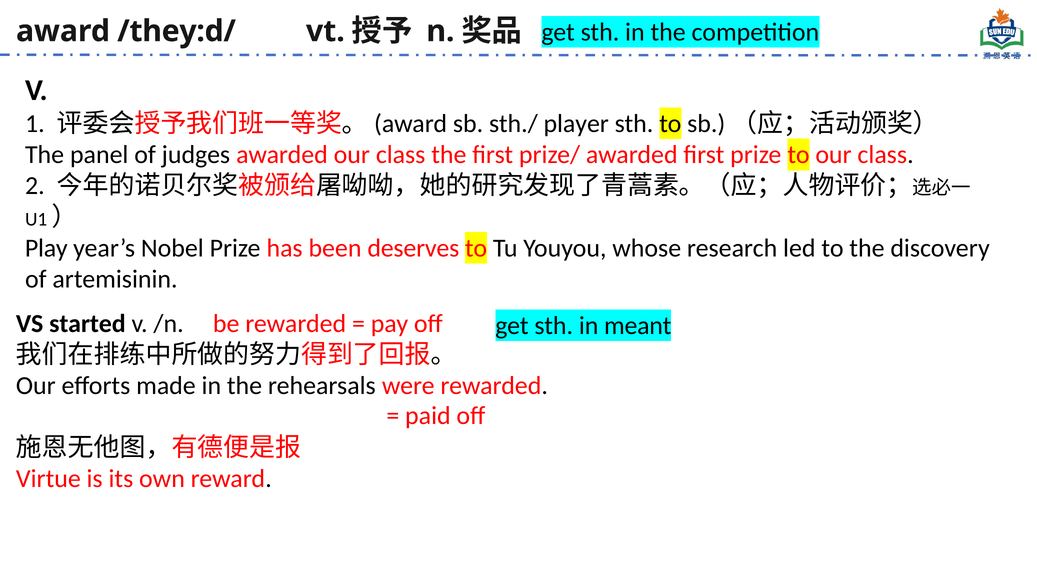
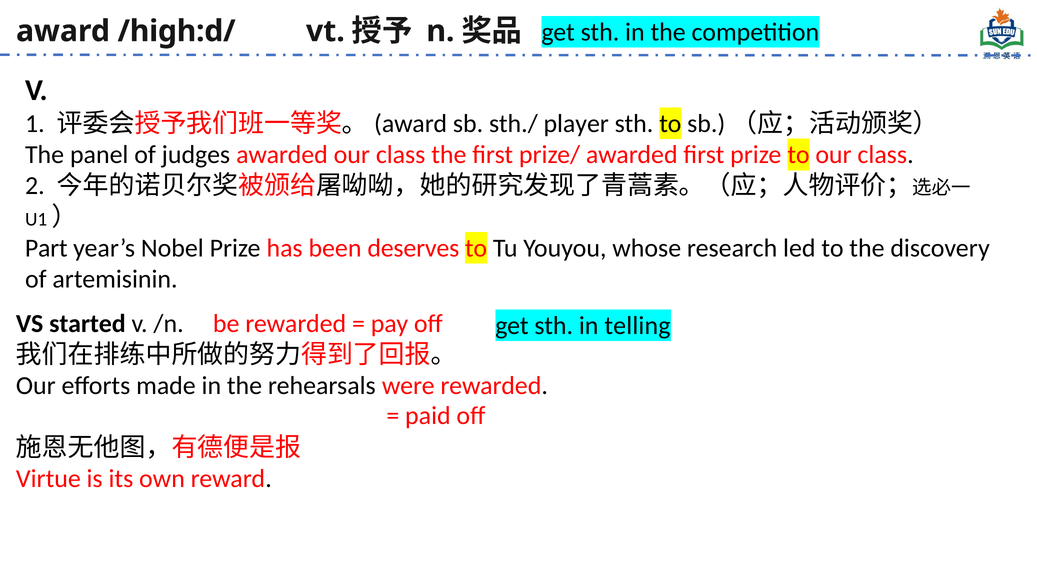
/they:d/: /they:d/ -> /high:d/
Play: Play -> Part
meant: meant -> telling
